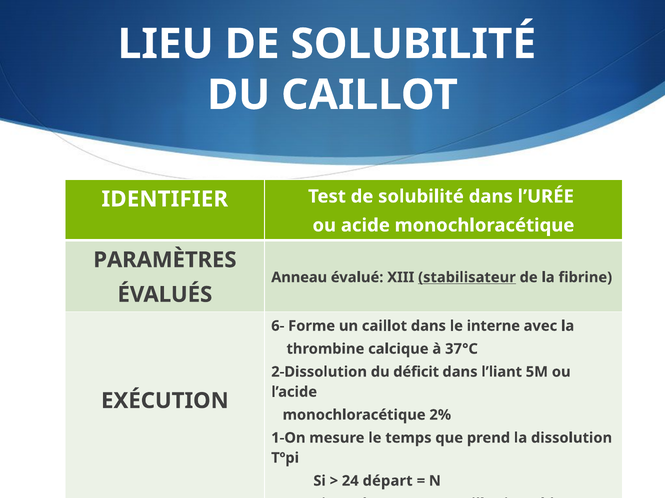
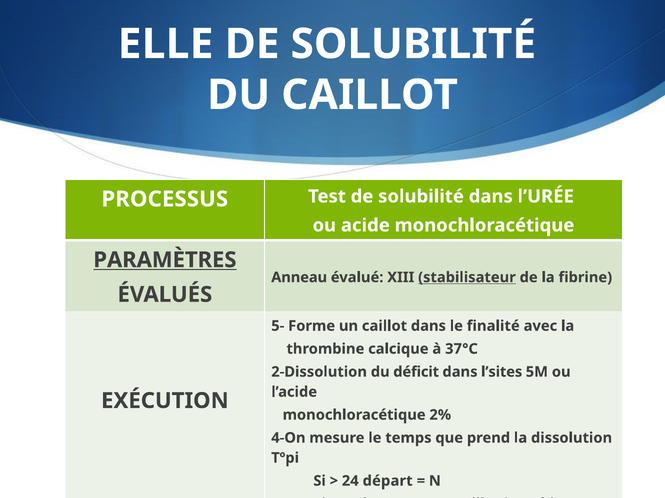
LIEU: LIEU -> ELLE
IDENTIFIER: IDENTIFIER -> PROCESSUS
PARAMÈTRES underline: none -> present
6-: 6- -> 5-
interne: interne -> finalité
l’liant: l’liant -> l’sites
1-On: 1-On -> 4-On
